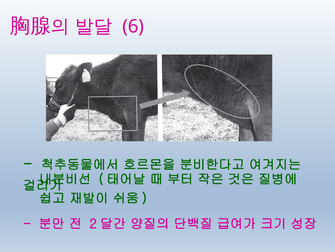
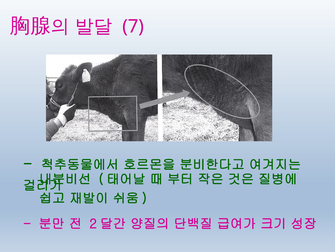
6: 6 -> 7
